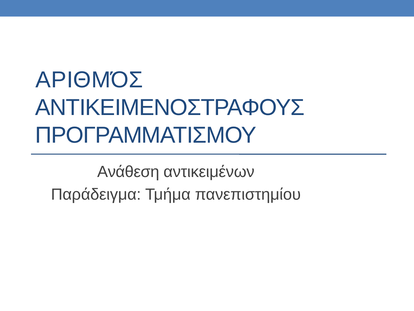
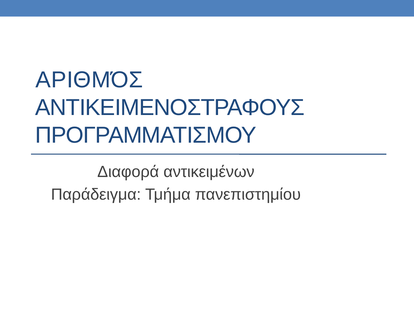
Ανάθεση: Ανάθεση -> Διαφορά
